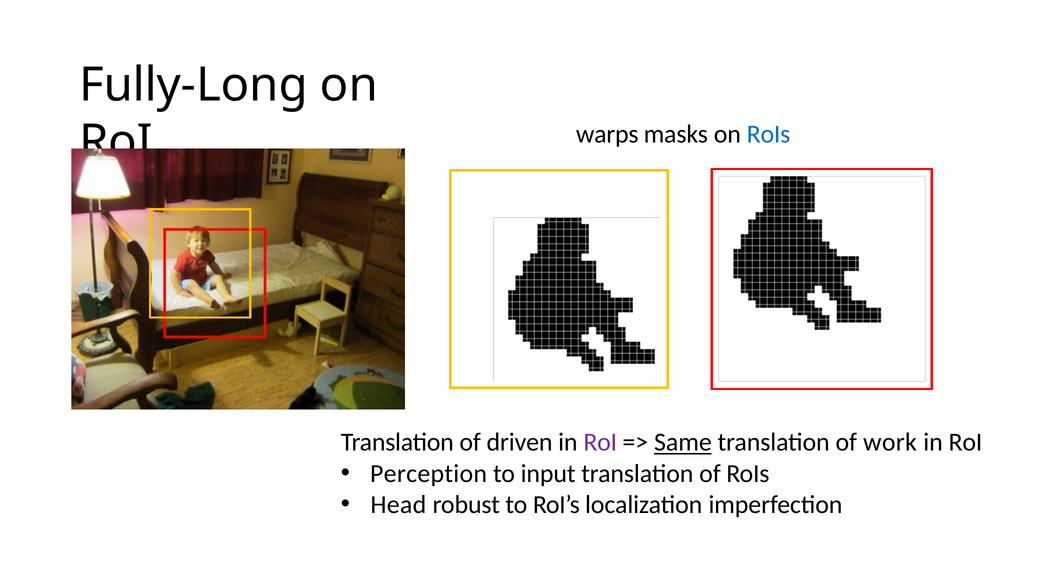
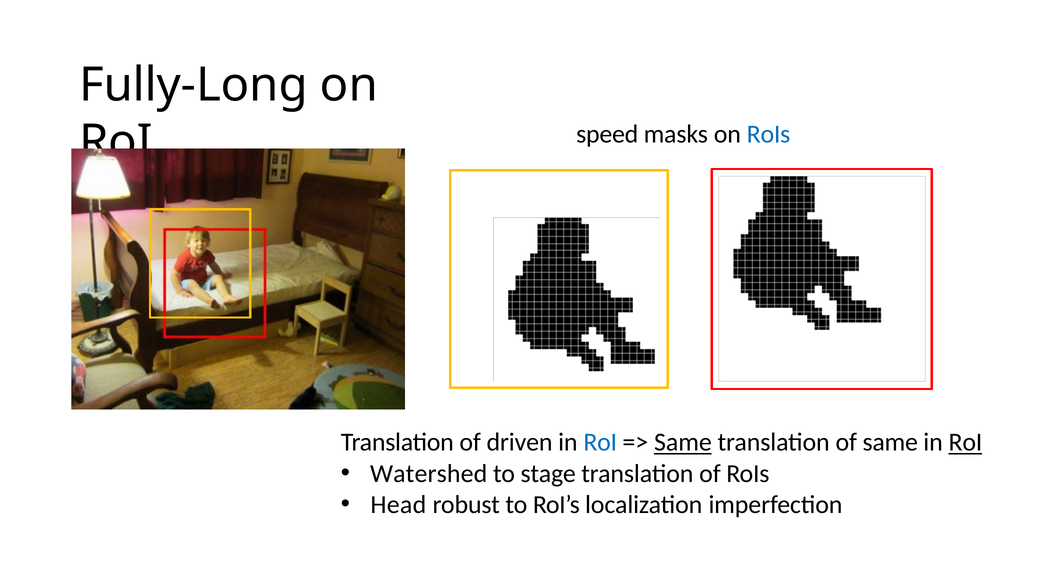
warps: warps -> speed
RoI at (600, 443) colour: purple -> blue
of work: work -> same
RoI at (965, 443) underline: none -> present
Perception: Perception -> Watershed
input: input -> stage
